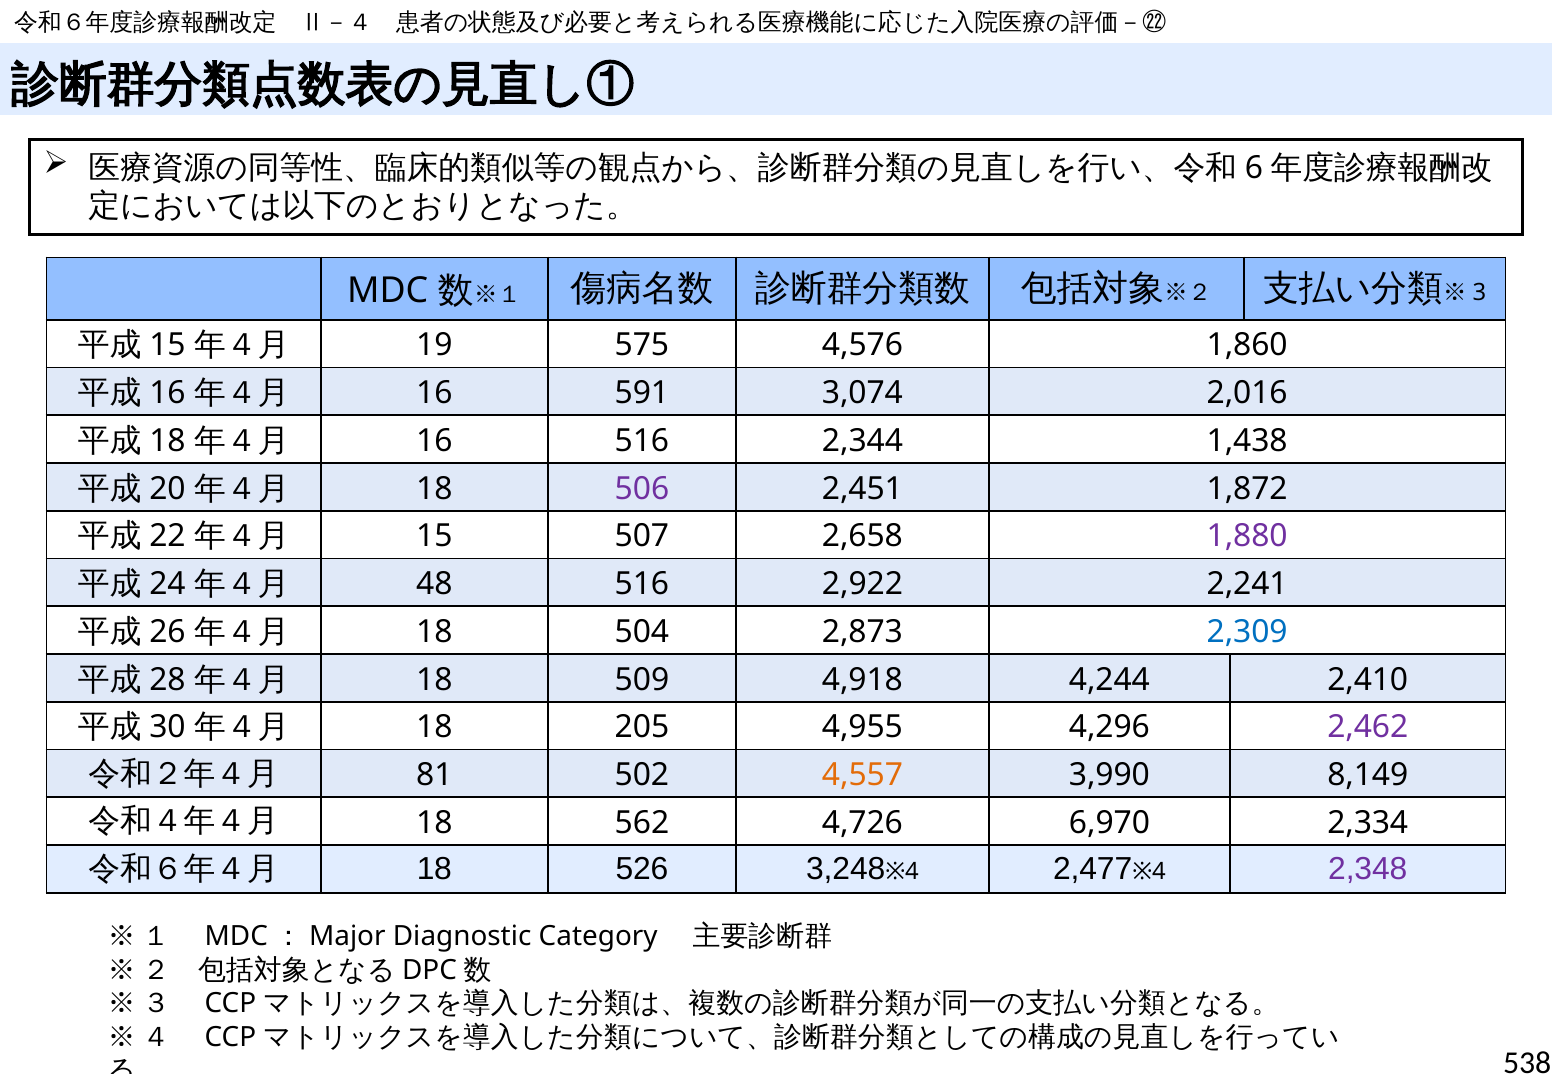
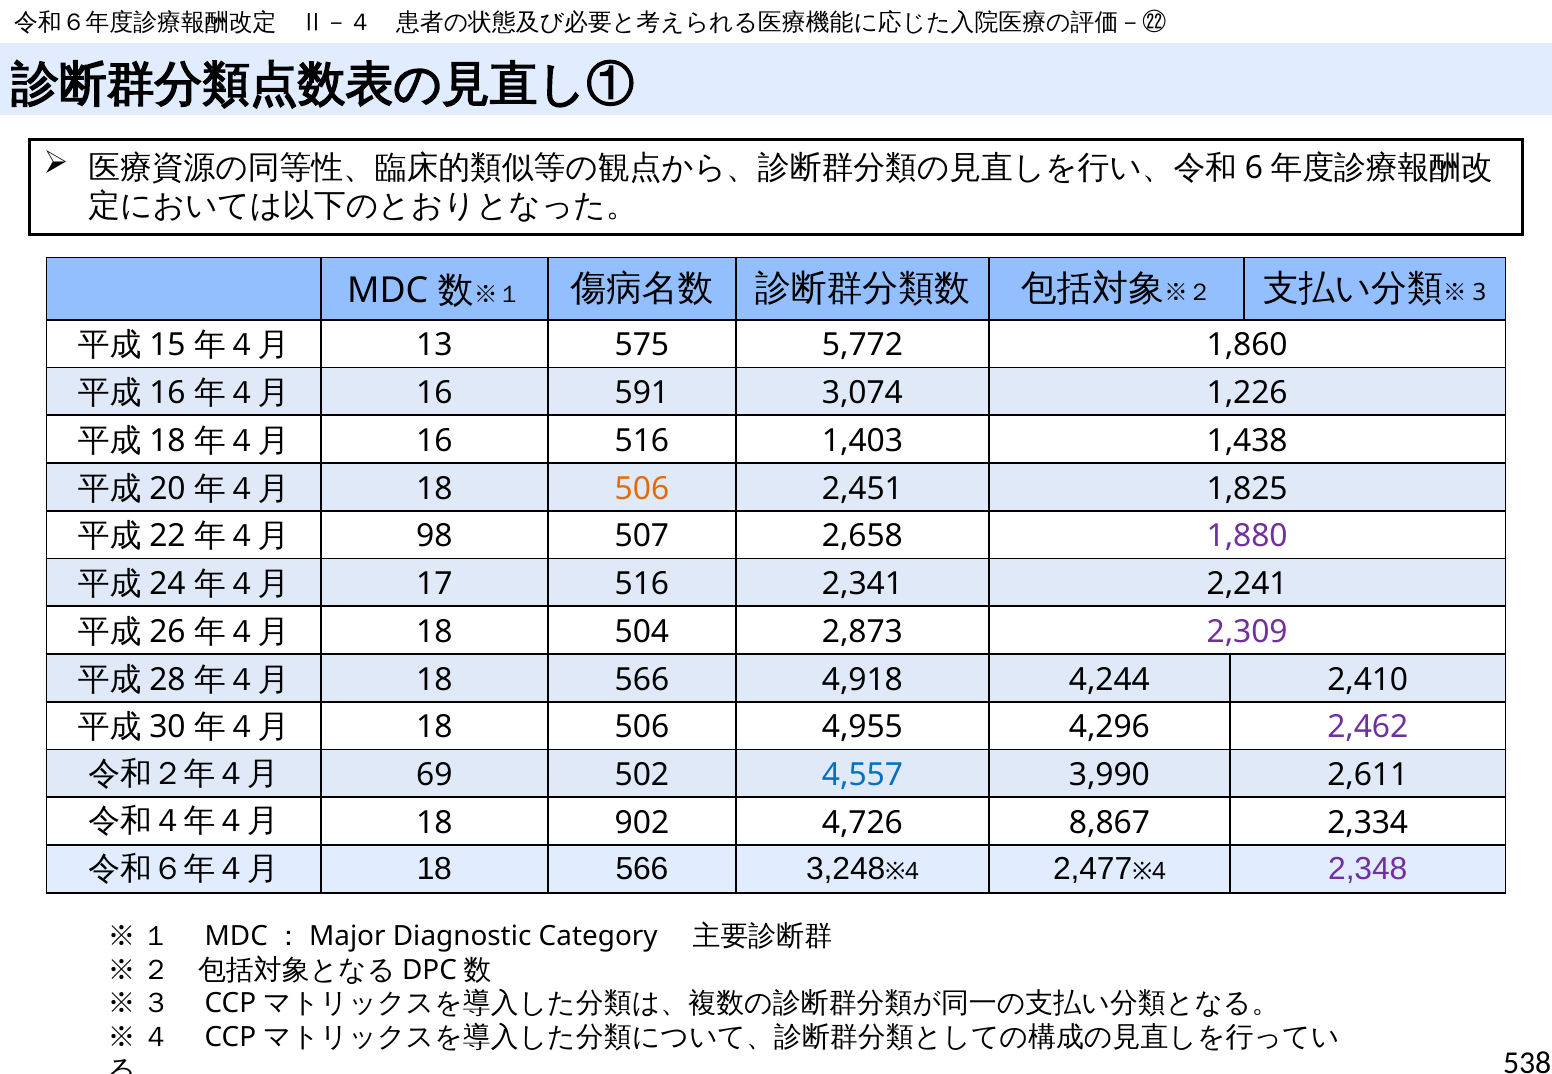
19: 19 -> 13
4,576: 4,576 -> 5,772
2,016: 2,016 -> 1,226
2,344: 2,344 -> 1,403
506 at (642, 489) colour: purple -> orange
1,872: 1,872 -> 1,825
15: 15 -> 98
48: 48 -> 17
2,922: 2,922 -> 2,341
2,309 colour: blue -> purple
509 at (642, 680): 509 -> 566
205 at (642, 728): 205 -> 506
81: 81 -> 69
4,557 colour: orange -> blue
8,149: 8,149 -> 2,611
562: 562 -> 902
6,970: 6,970 -> 8,867
526 at (642, 870): 526 -> 566
